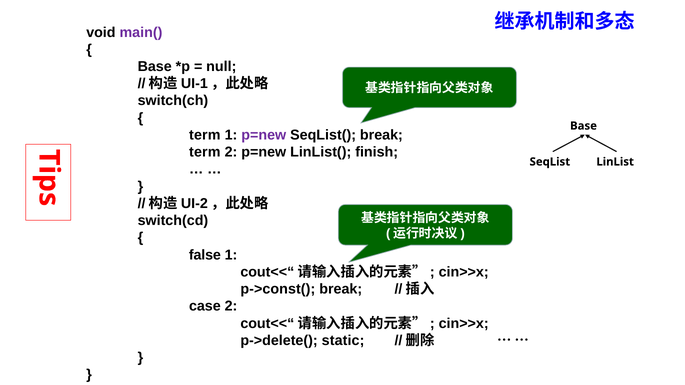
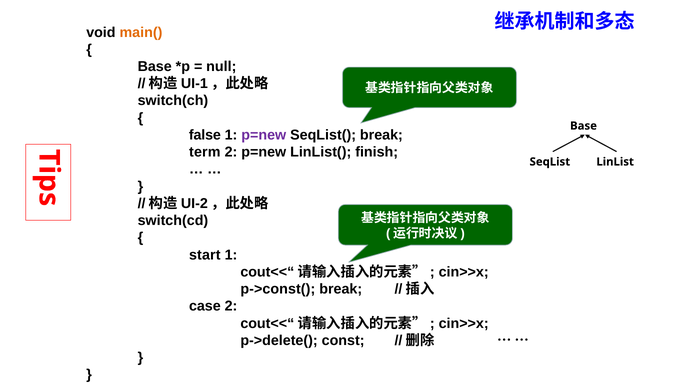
main( colour: purple -> orange
term at (205, 135): term -> false
false: false -> start
static: static -> const
